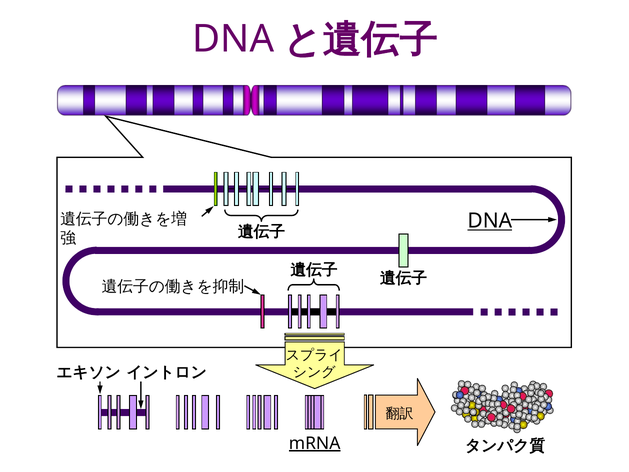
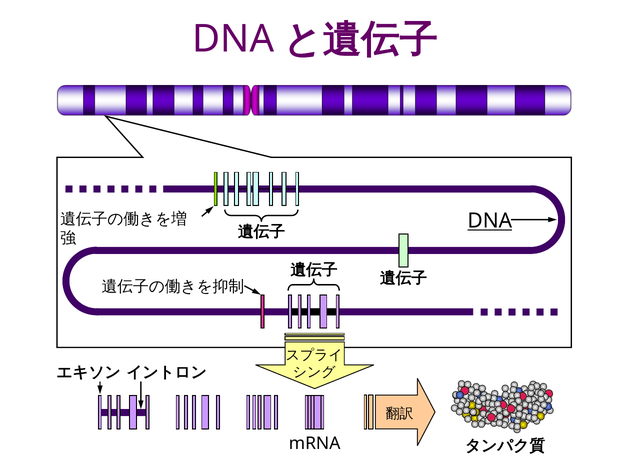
mRNA underline: present -> none
